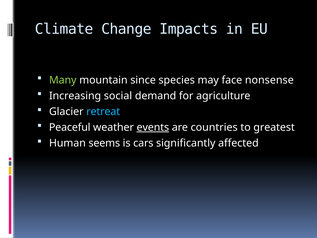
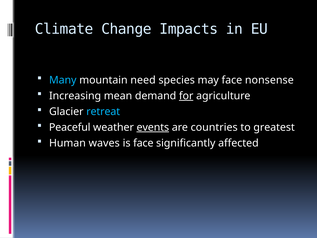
Many colour: light green -> light blue
since: since -> need
social: social -> mean
for underline: none -> present
seems: seems -> waves
is cars: cars -> face
